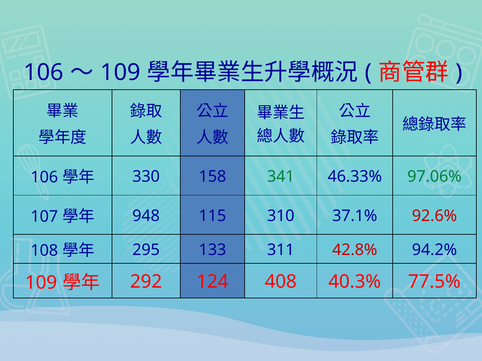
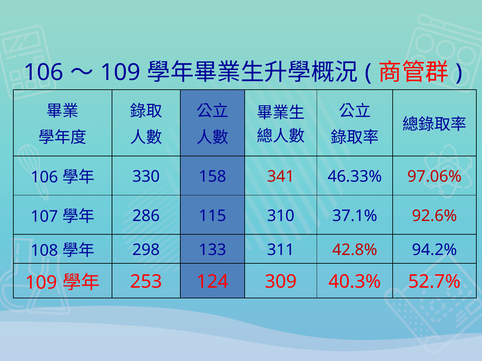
341 colour: green -> red
97.06% colour: green -> red
948: 948 -> 286
295: 295 -> 298
292: 292 -> 253
408: 408 -> 309
77.5%: 77.5% -> 52.7%
